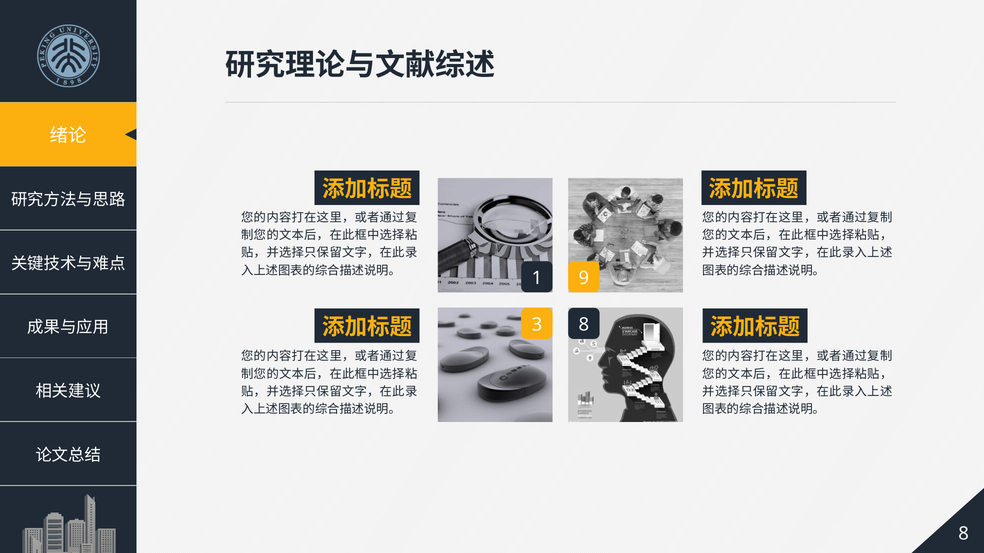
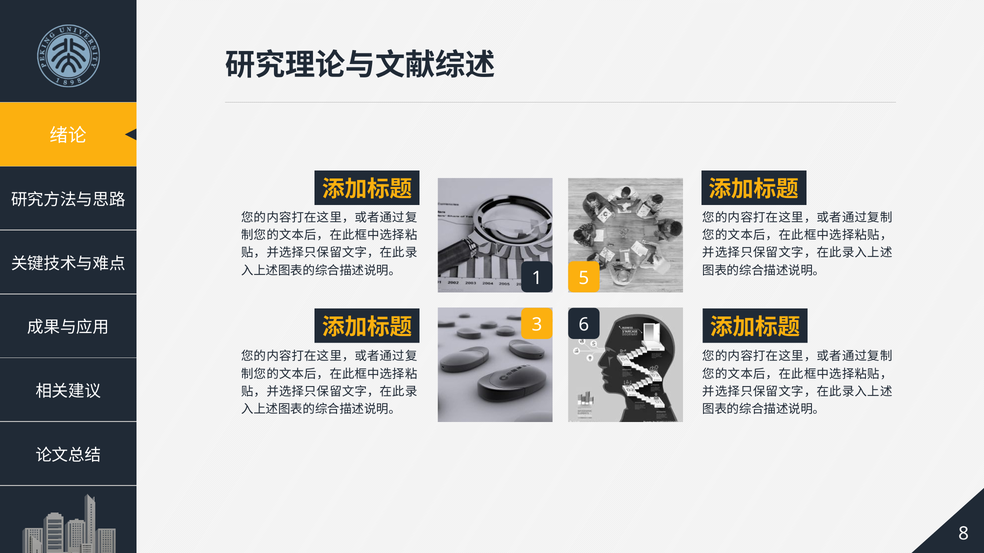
9: 9 -> 5
3 8: 8 -> 6
